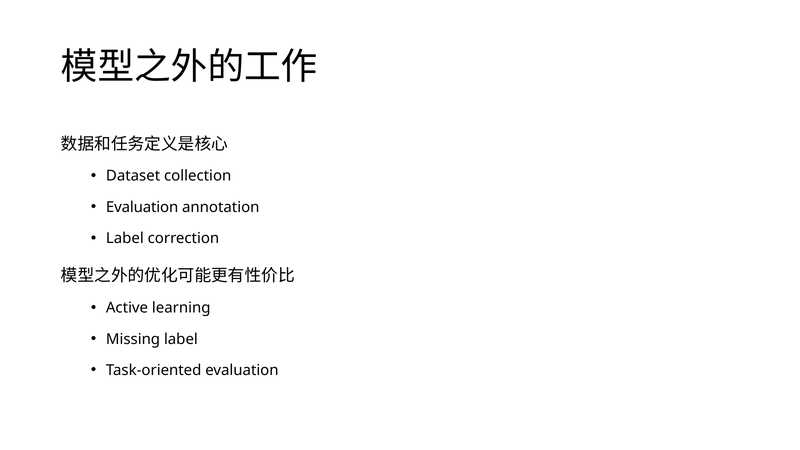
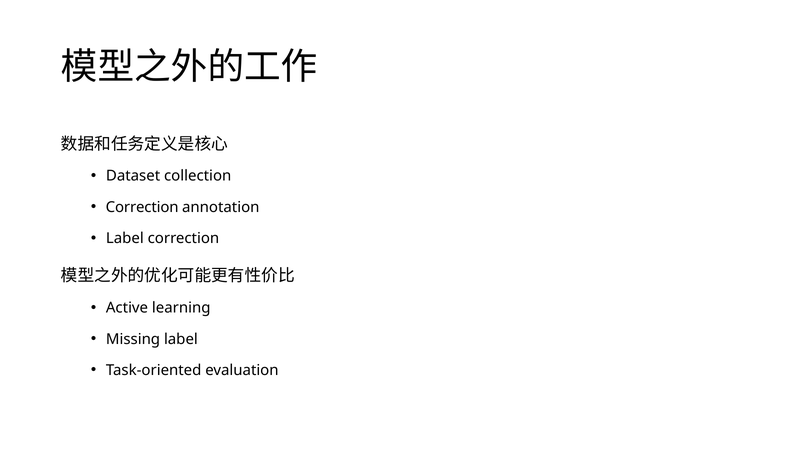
Evaluation at (142, 207): Evaluation -> Correction
